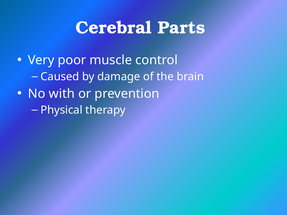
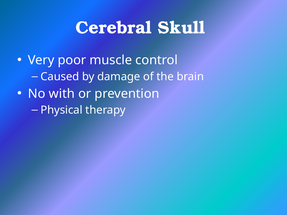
Parts: Parts -> Skull
